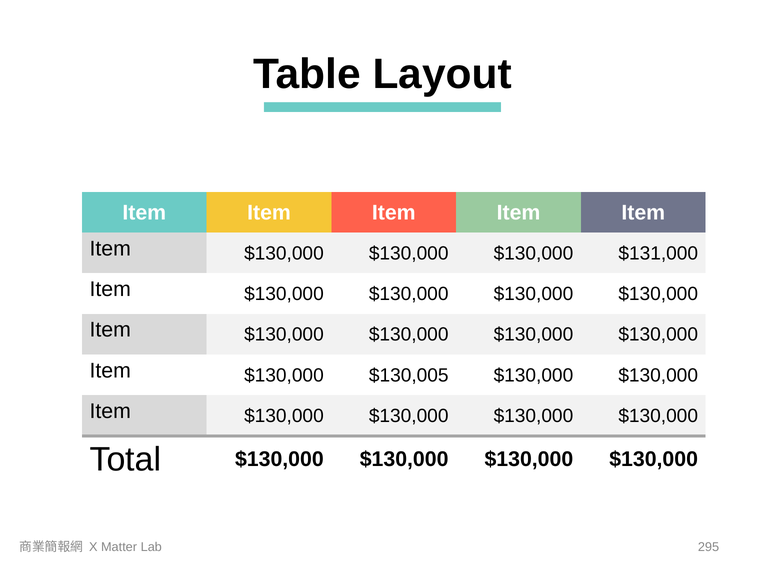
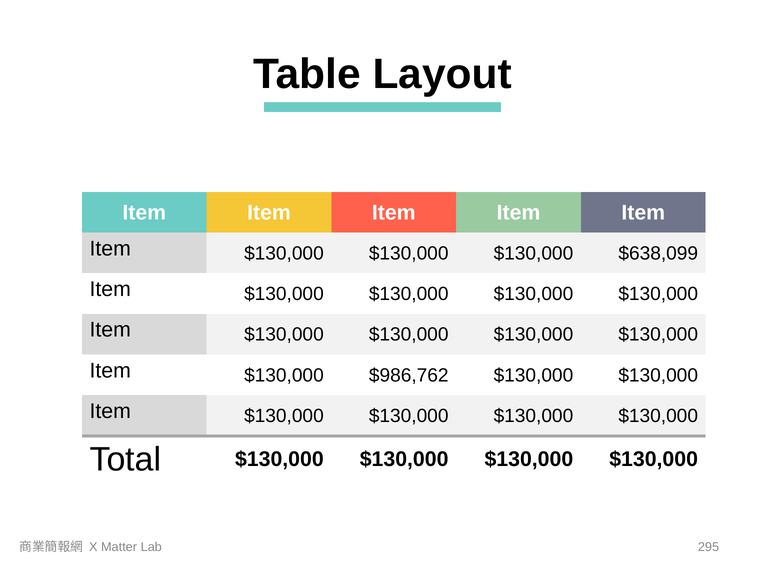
$131,000: $131,000 -> $638,099
$130,005: $130,005 -> $986,762
